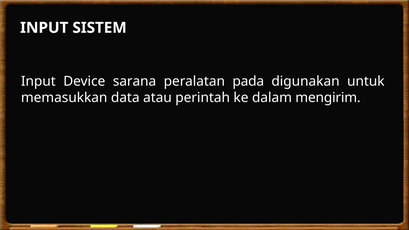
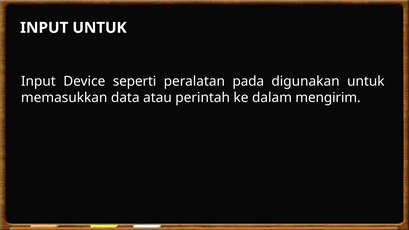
INPUT SISTEM: SISTEM -> UNTUK
sarana: sarana -> seperti
